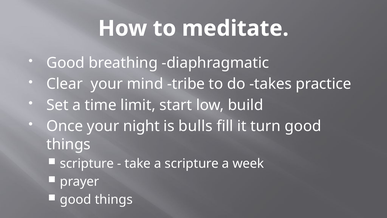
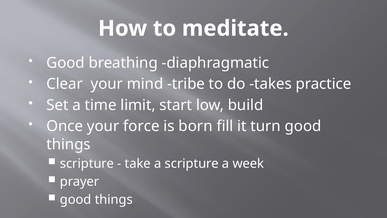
night: night -> force
bulls: bulls -> born
